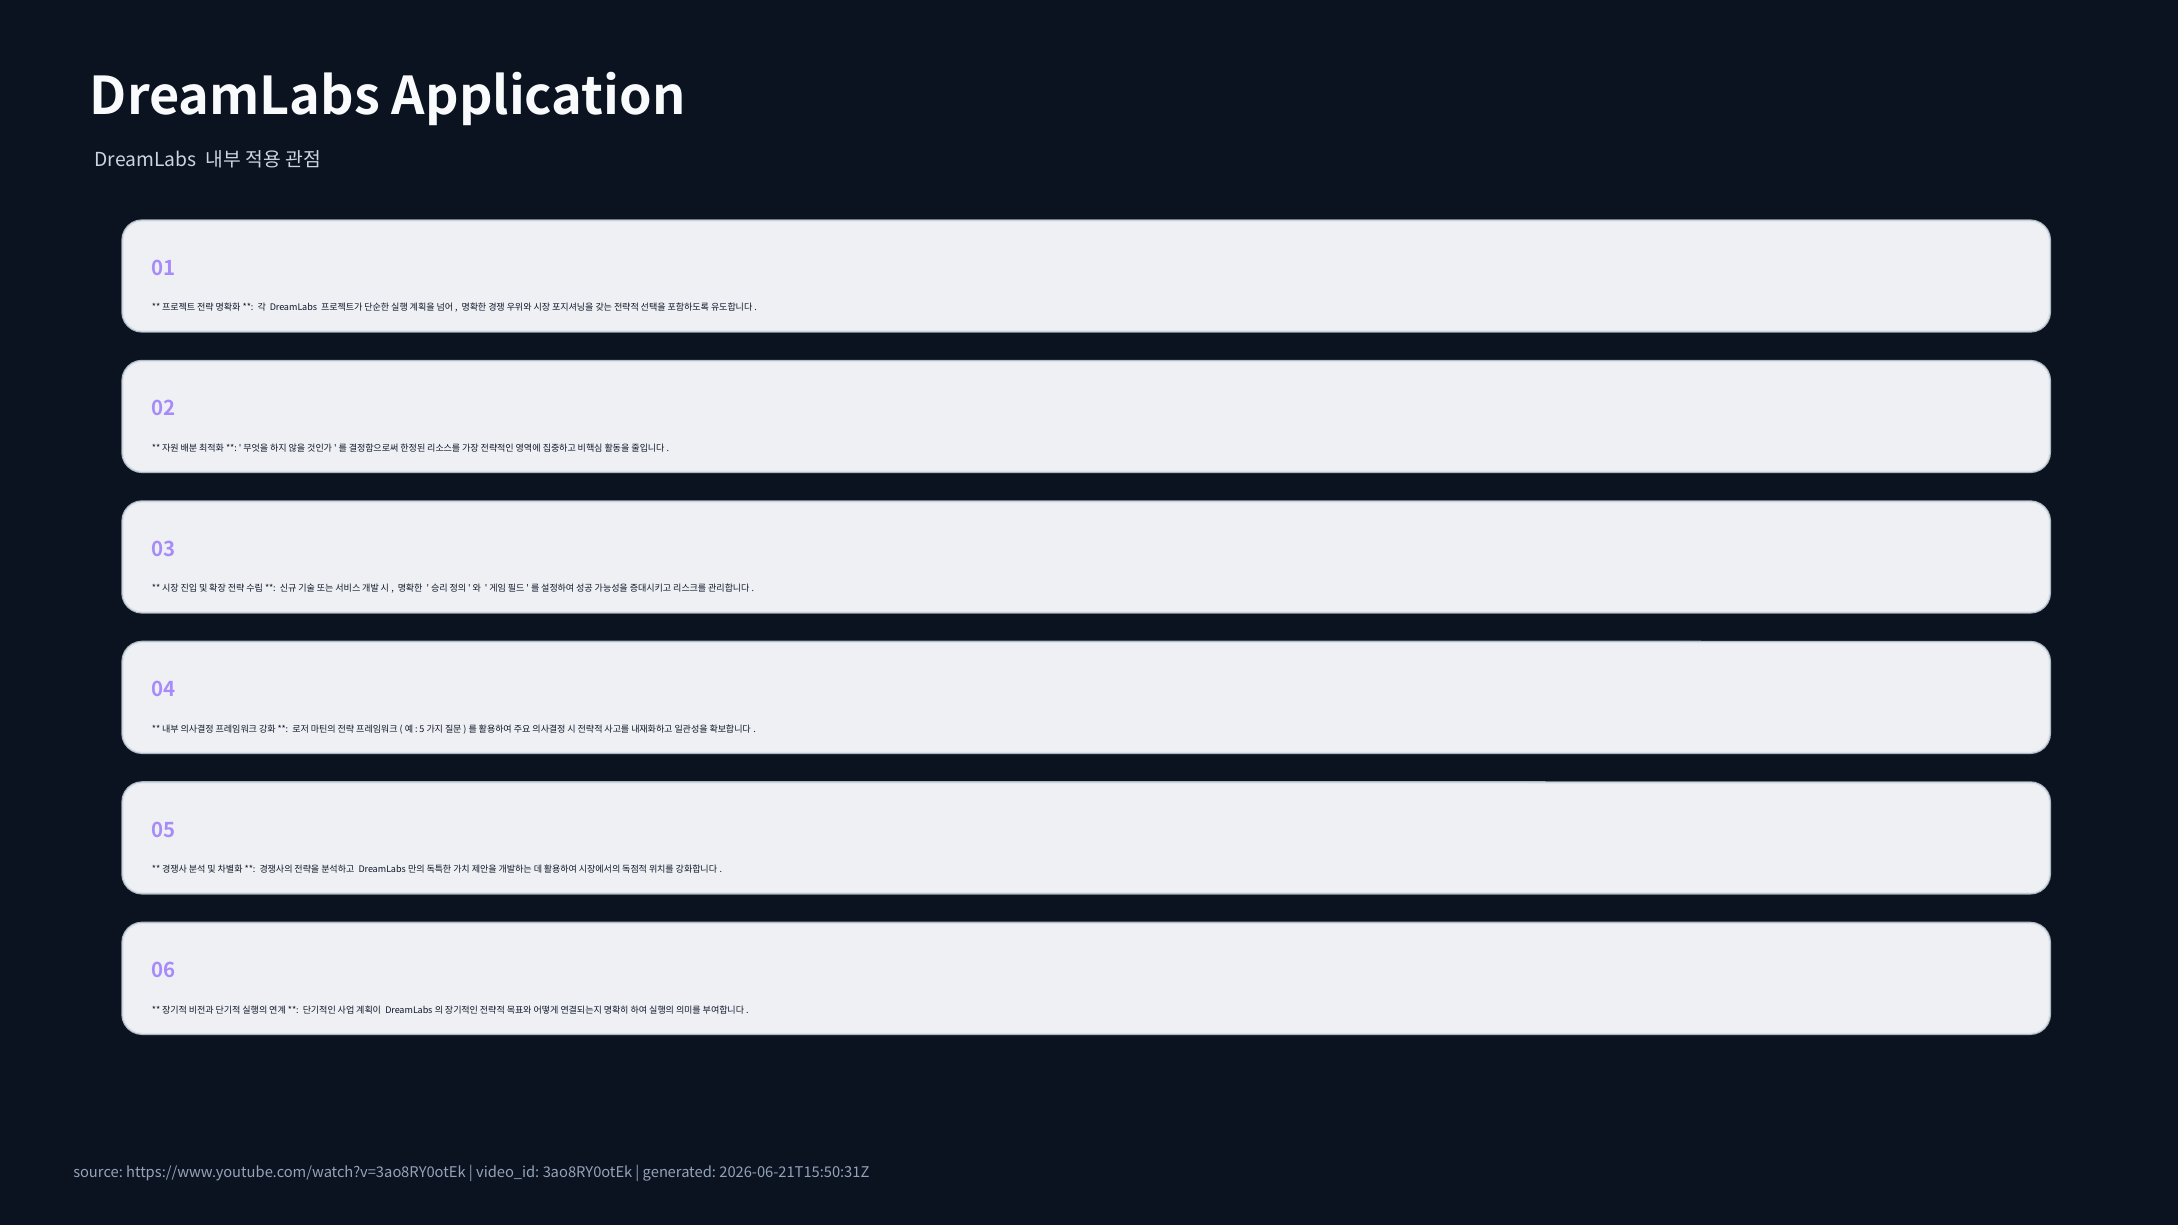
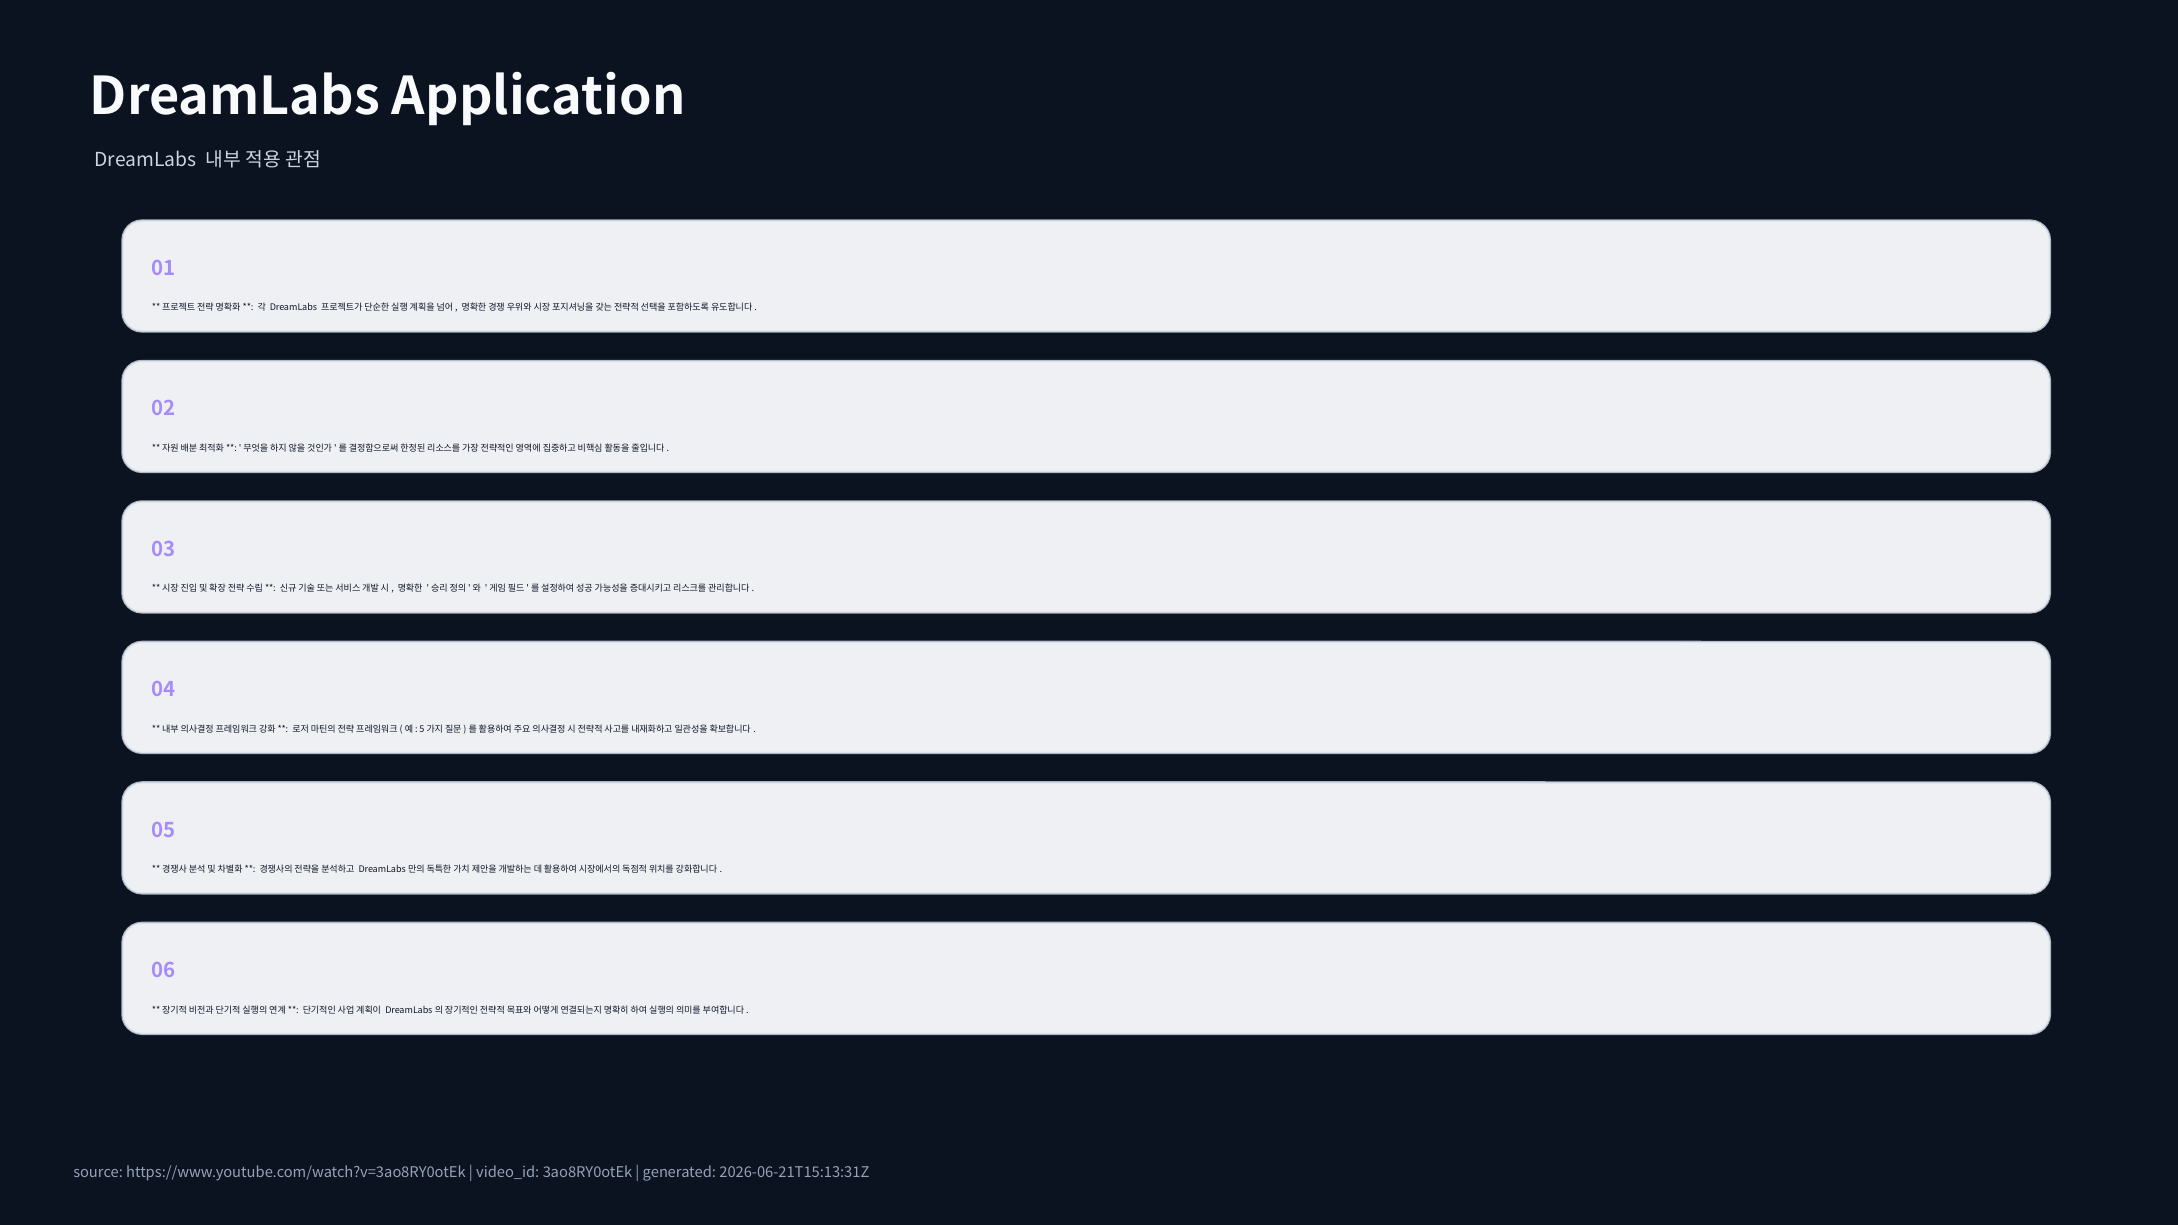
2026-06-21T15:50:31Z: 2026-06-21T15:50:31Z -> 2026-06-21T15:13:31Z
